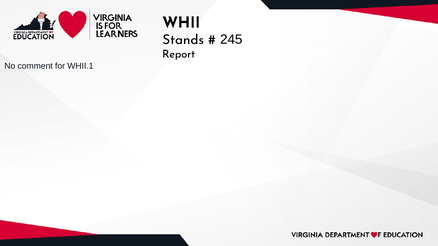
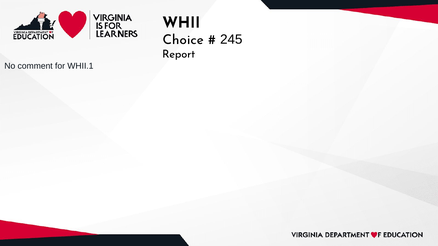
Stands: Stands -> Choice
